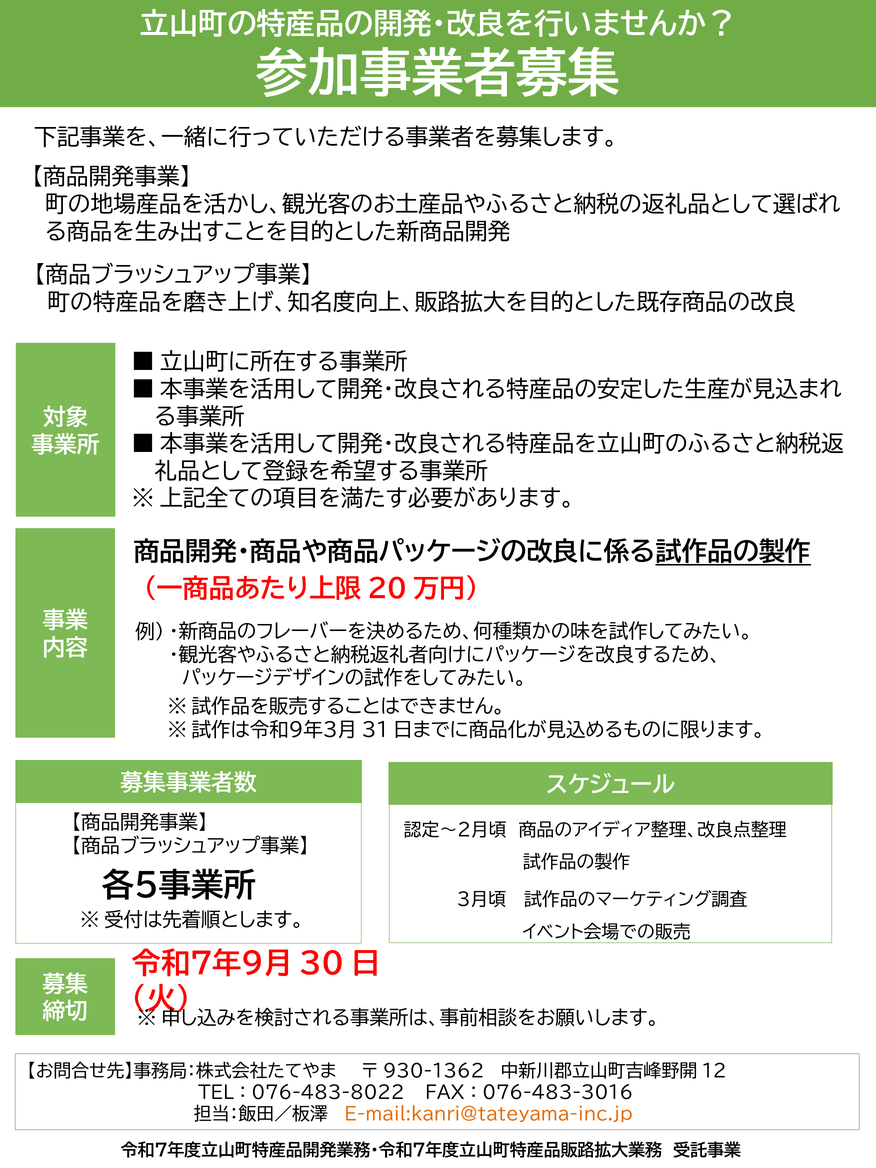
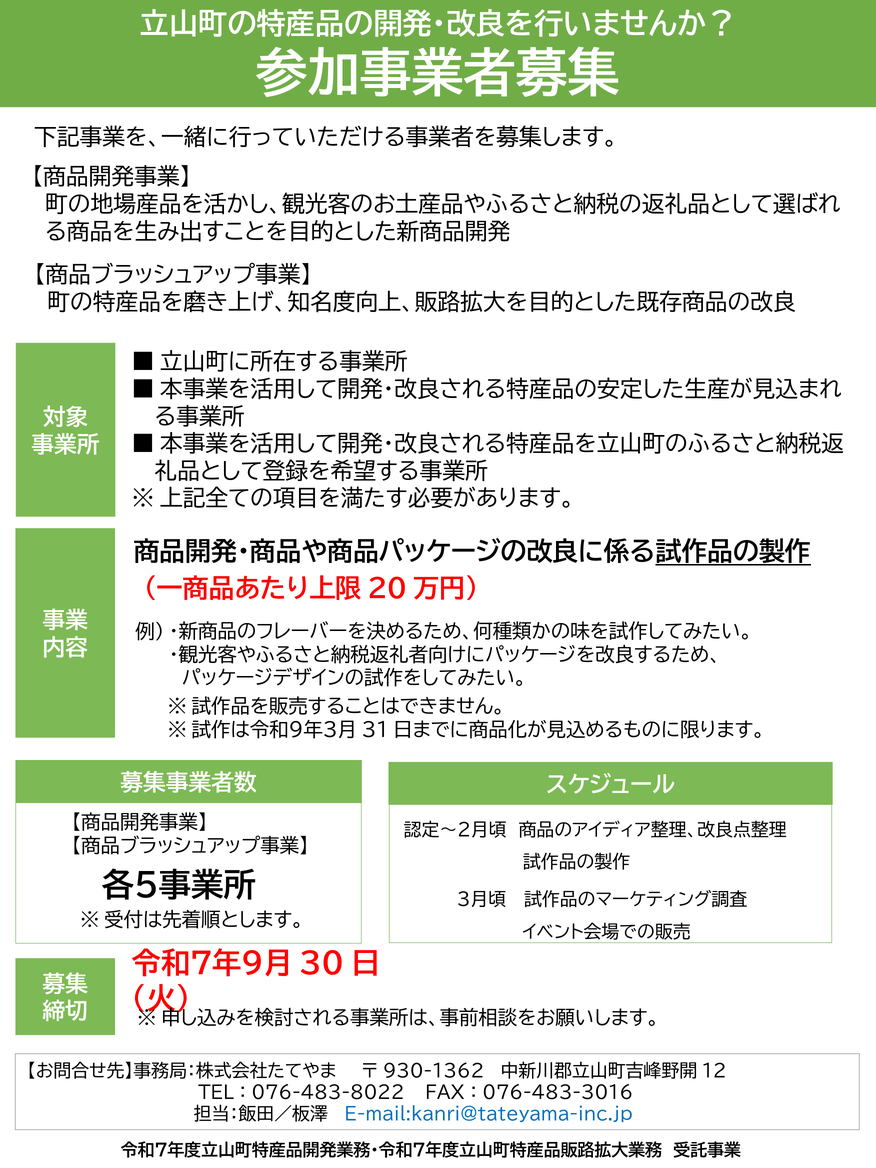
E-mail:kanri@tateyama-inc.jp colour: orange -> blue
